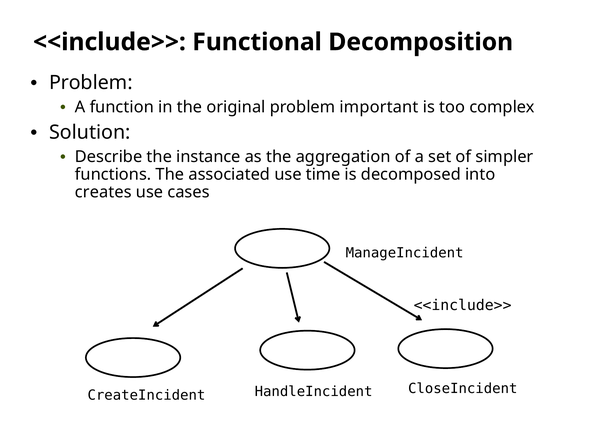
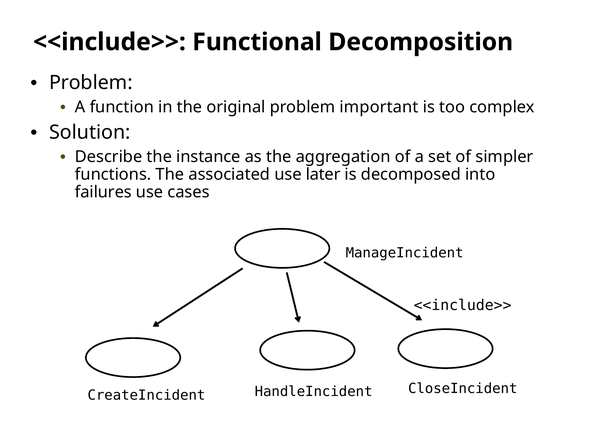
time: time -> later
creates: creates -> failures
